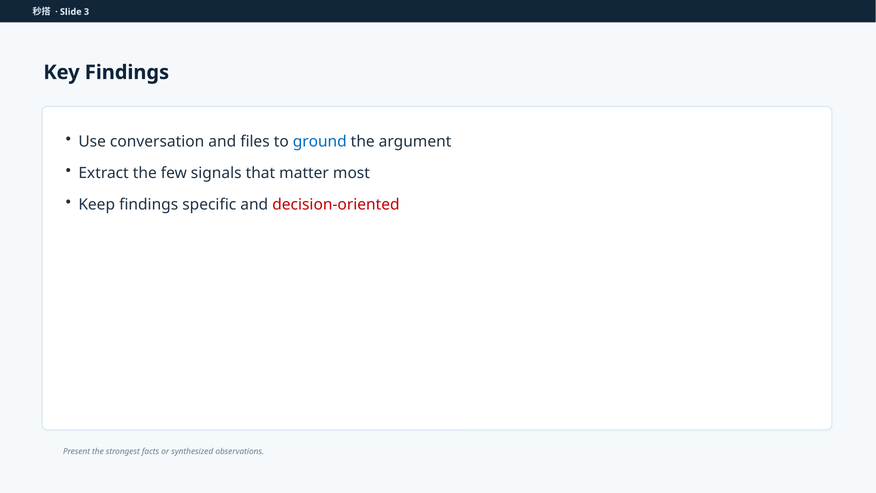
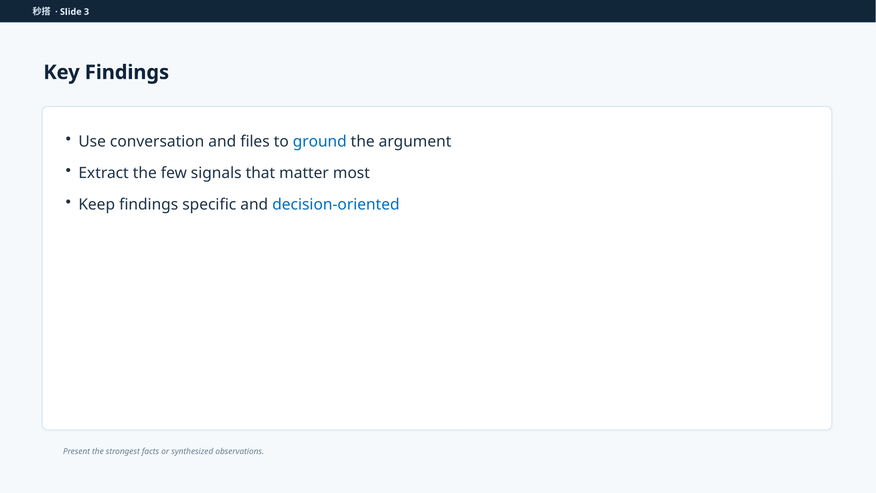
decision-oriented colour: red -> blue
